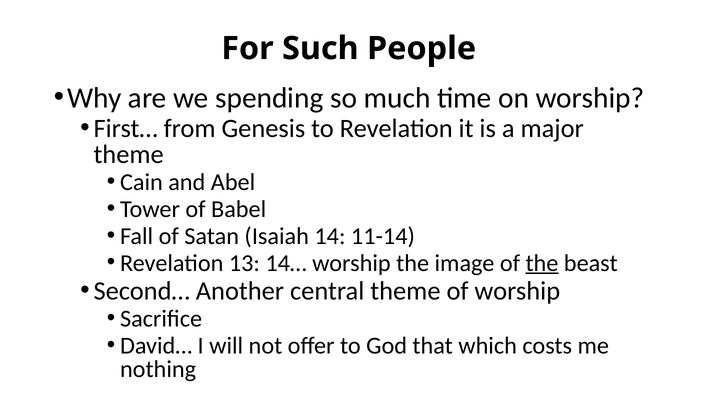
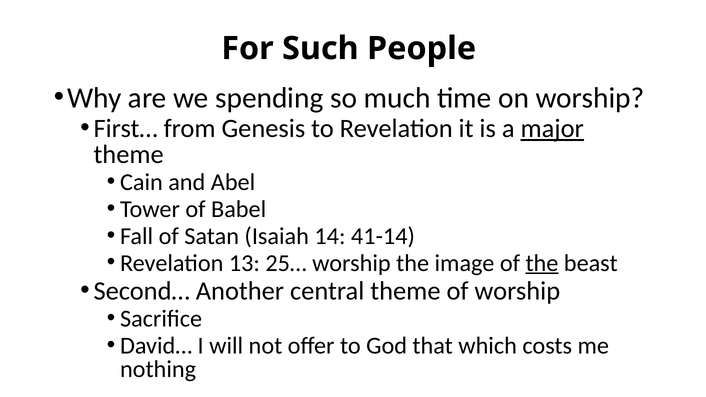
major underline: none -> present
11-14: 11-14 -> 41-14
14…: 14… -> 25…
